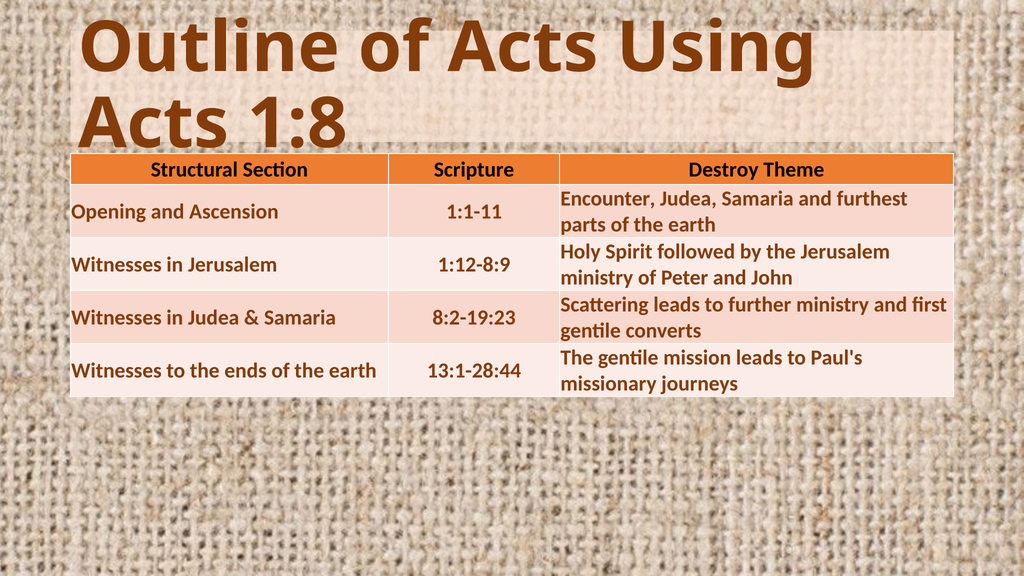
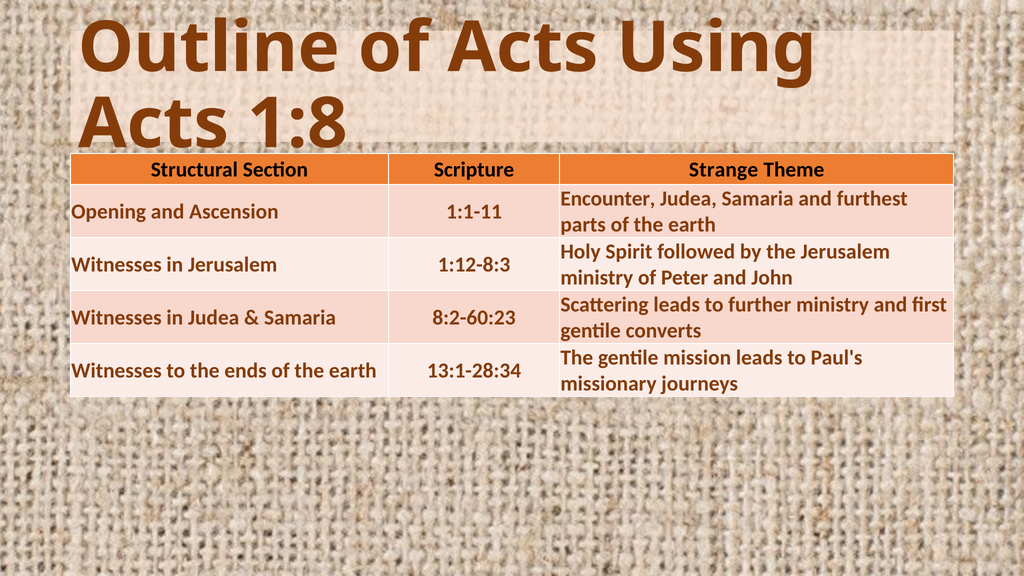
Destroy: Destroy -> Strange
1:12-8:9: 1:12-8:9 -> 1:12-8:3
8:2-19:23: 8:2-19:23 -> 8:2-60:23
13:1-28:44: 13:1-28:44 -> 13:1-28:34
